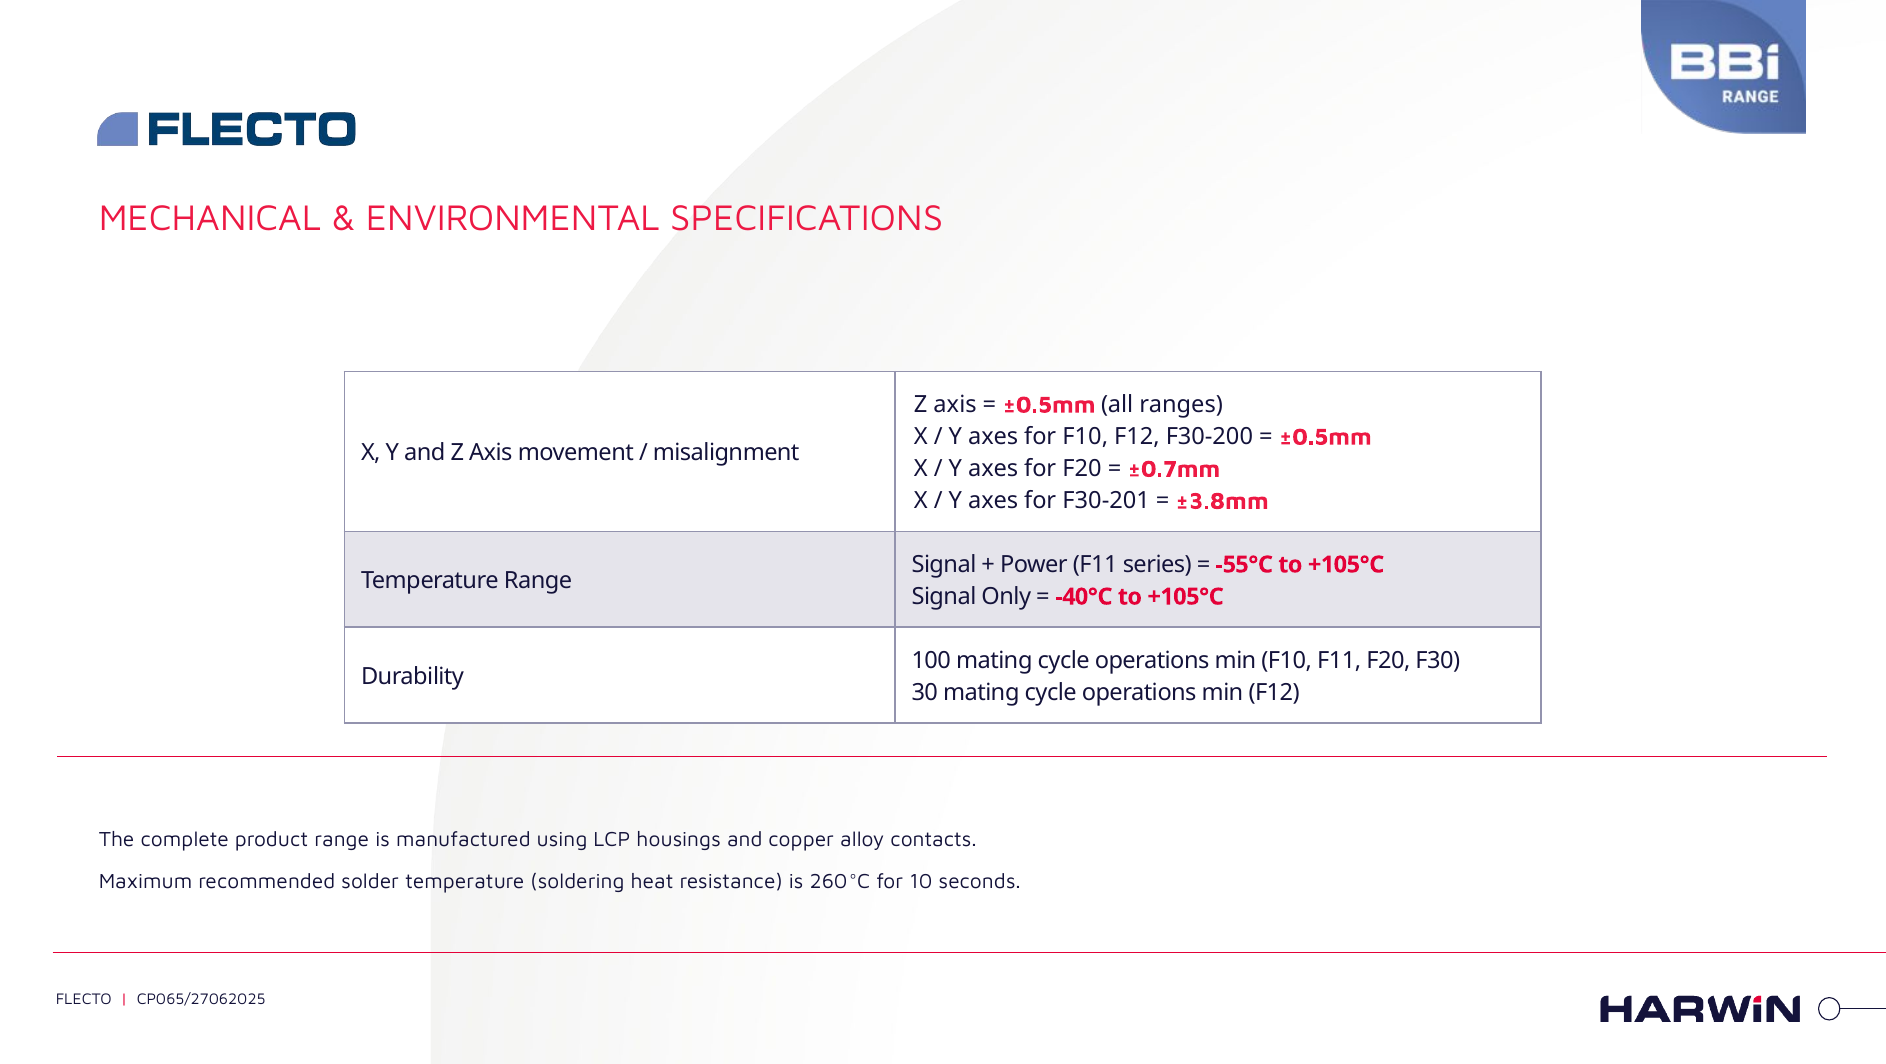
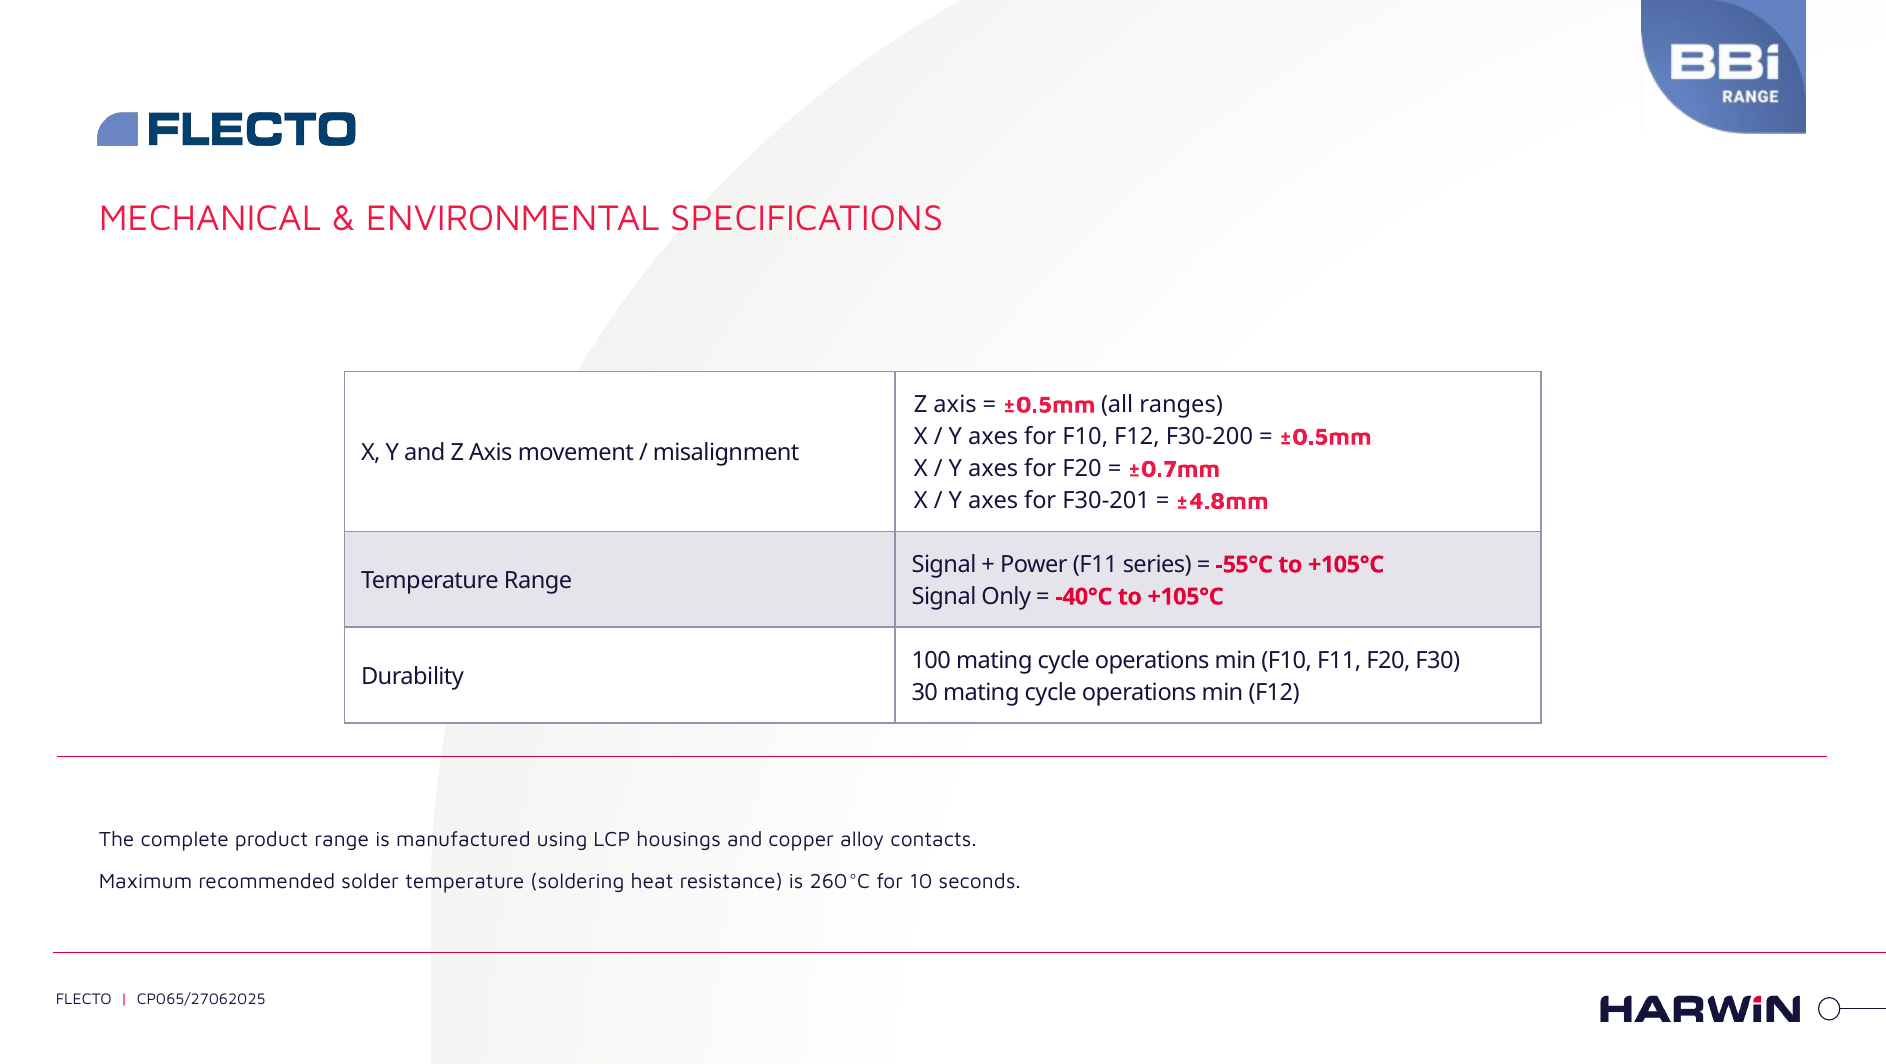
±3.8mm: ±3.8mm -> ±4.8mm
